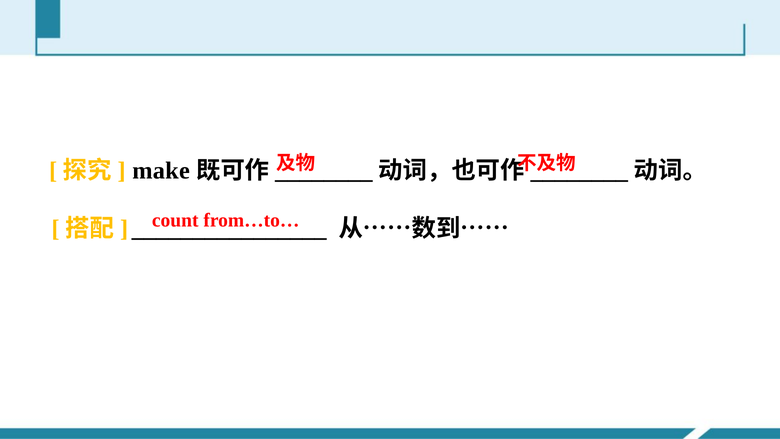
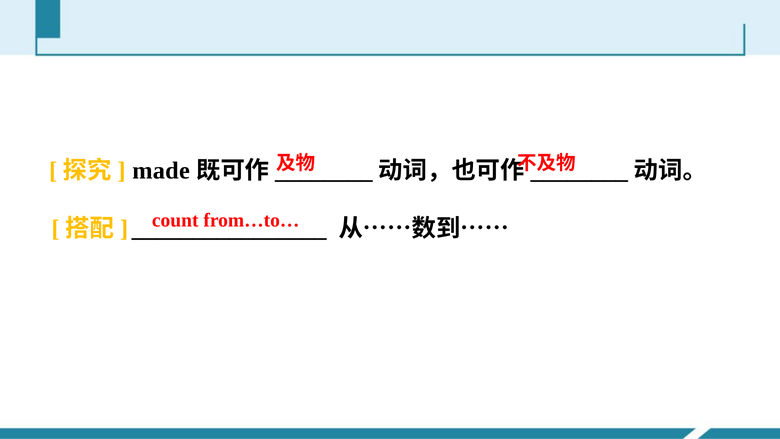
make: make -> made
